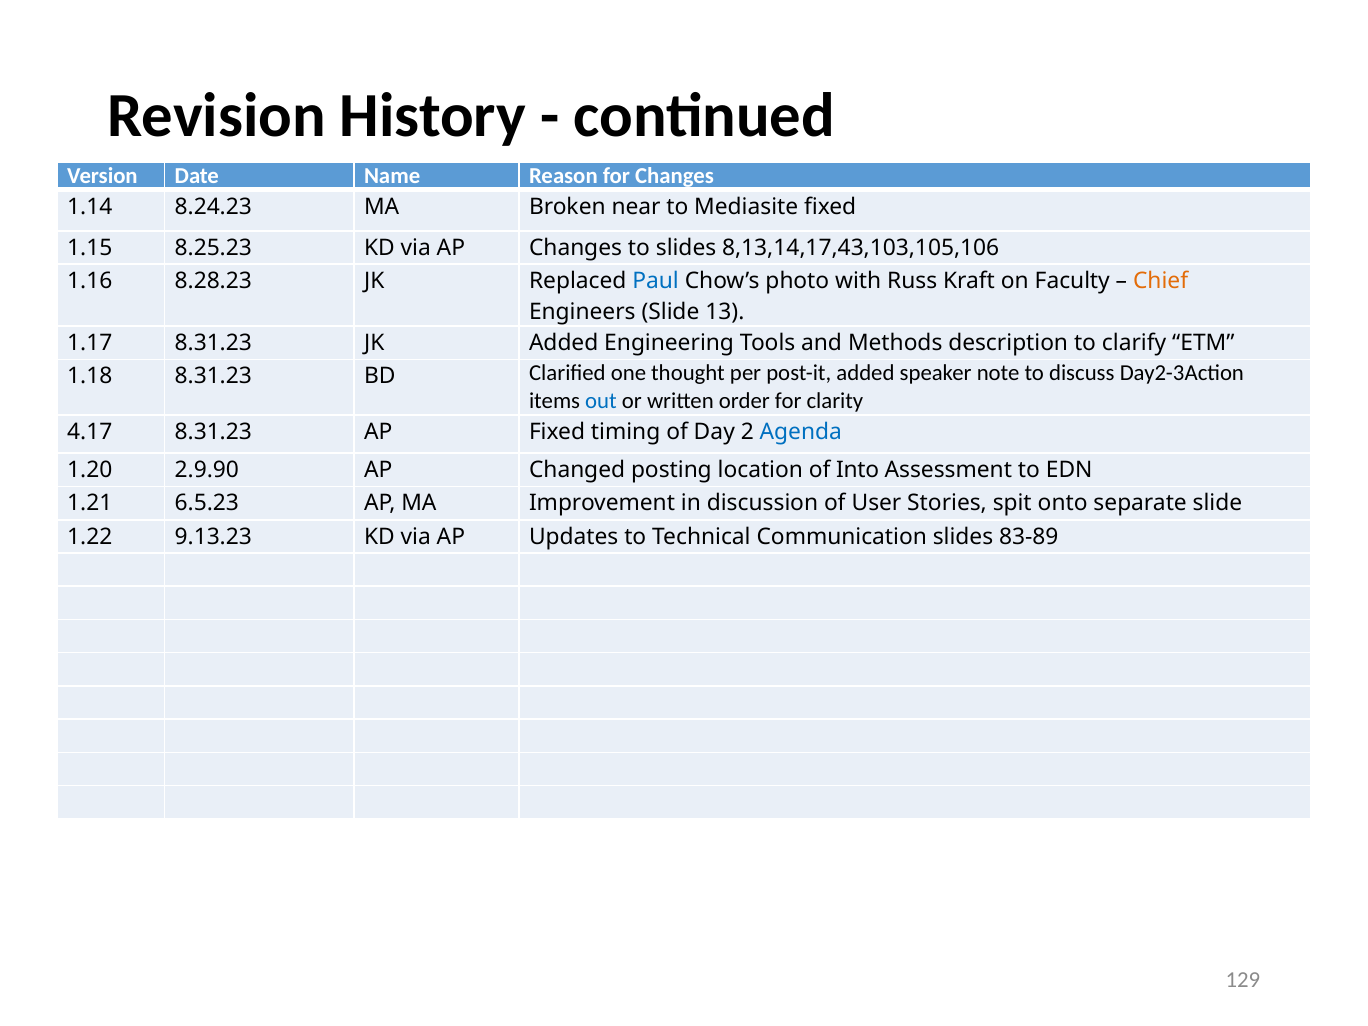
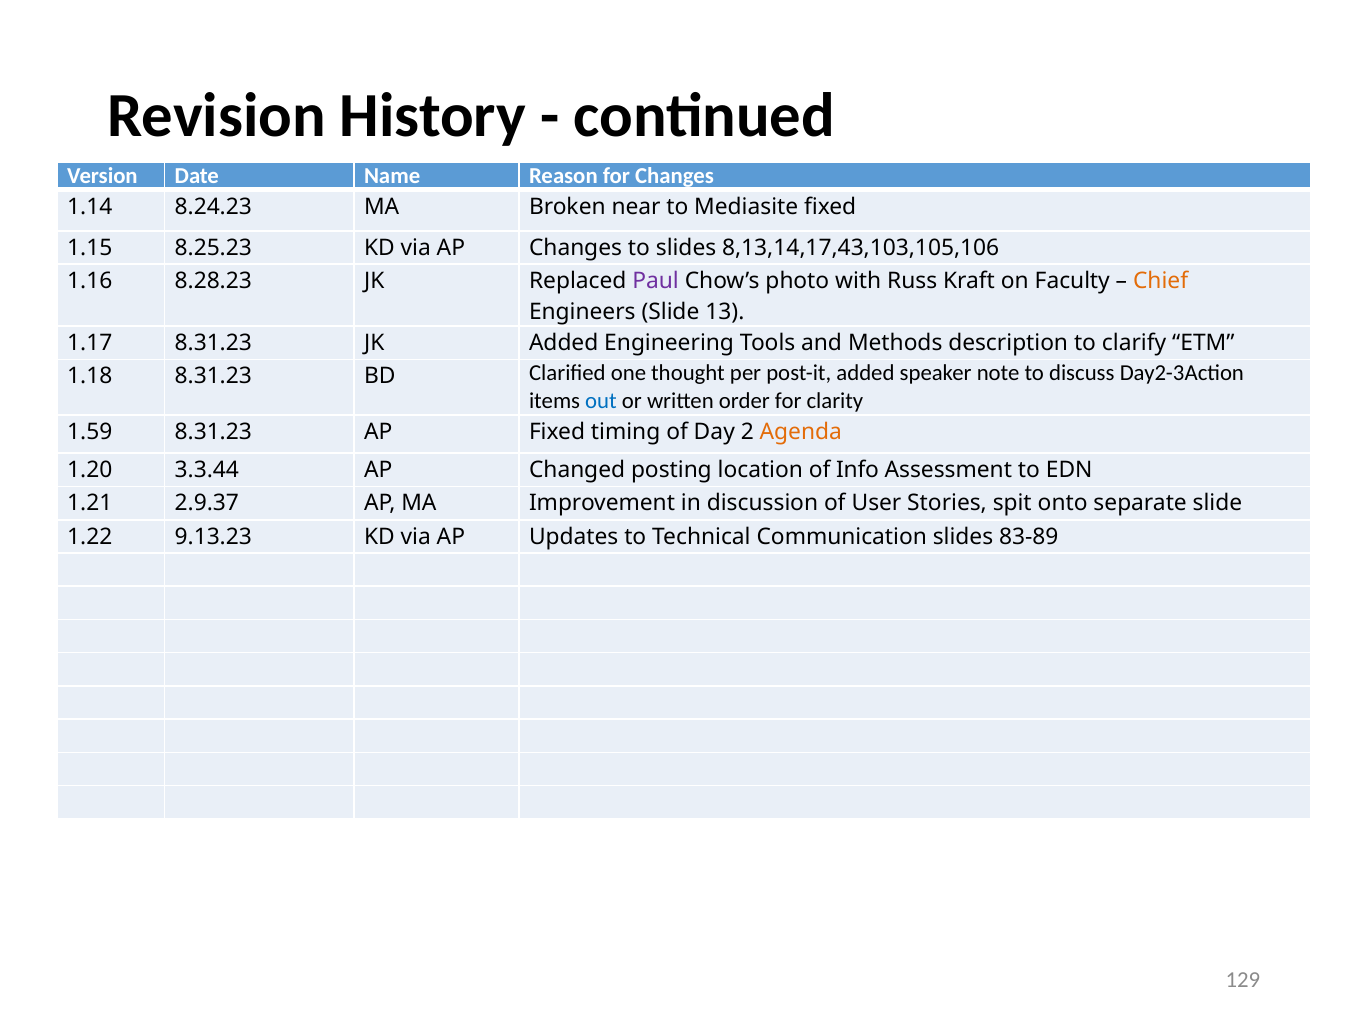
Paul colour: blue -> purple
4.17: 4.17 -> 1.59
Agenda colour: blue -> orange
2.9.90: 2.9.90 -> 3.3.44
Into: Into -> Info
6.5.23: 6.5.23 -> 2.9.37
